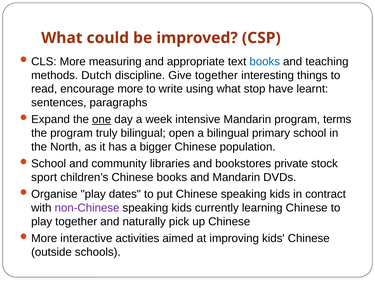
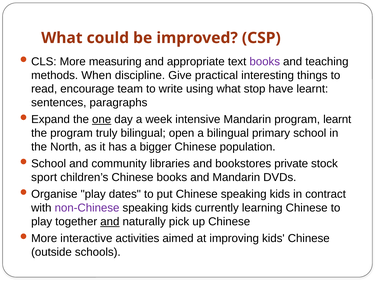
books at (265, 62) colour: blue -> purple
Dutch: Dutch -> When
Give together: together -> practical
encourage more: more -> team
program terms: terms -> learnt
and at (110, 222) underline: none -> present
